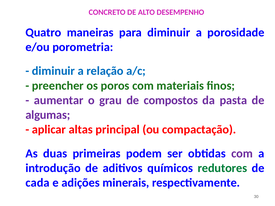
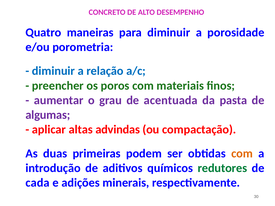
compostos: compostos -> acentuada
principal: principal -> advindas
com at (242, 154) colour: purple -> orange
